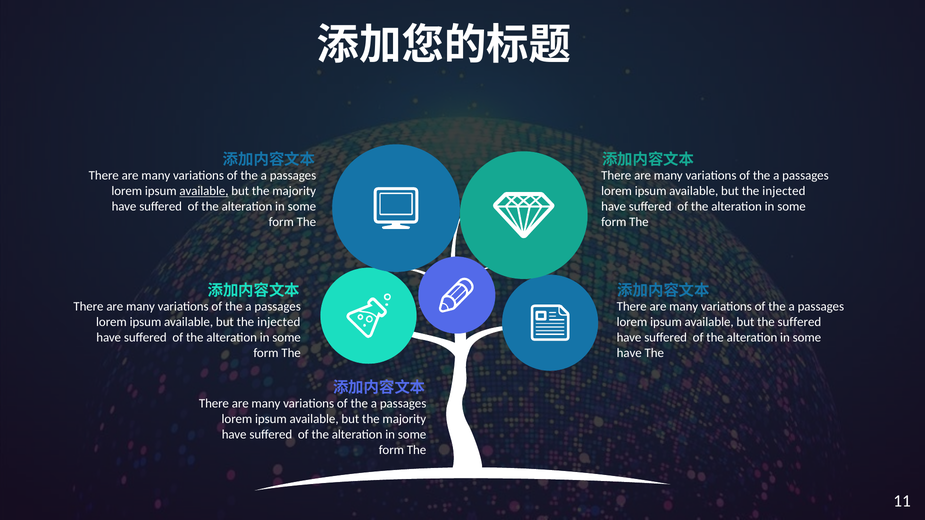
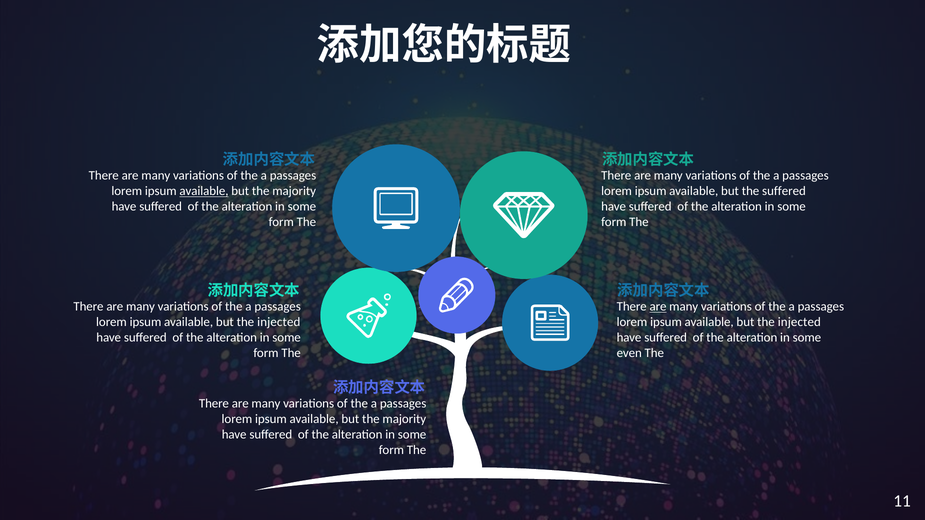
injected at (784, 191): injected -> suffered
are at (658, 307) underline: none -> present
suffered at (799, 322): suffered -> injected
have at (629, 353): have -> even
